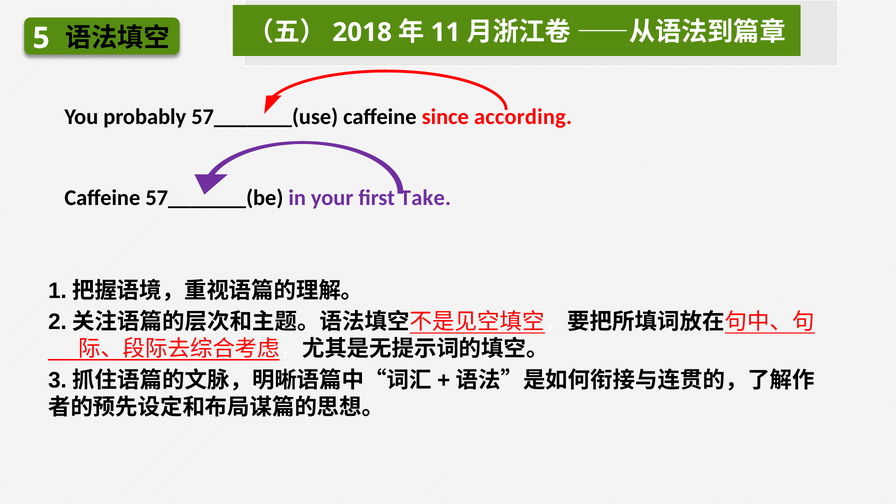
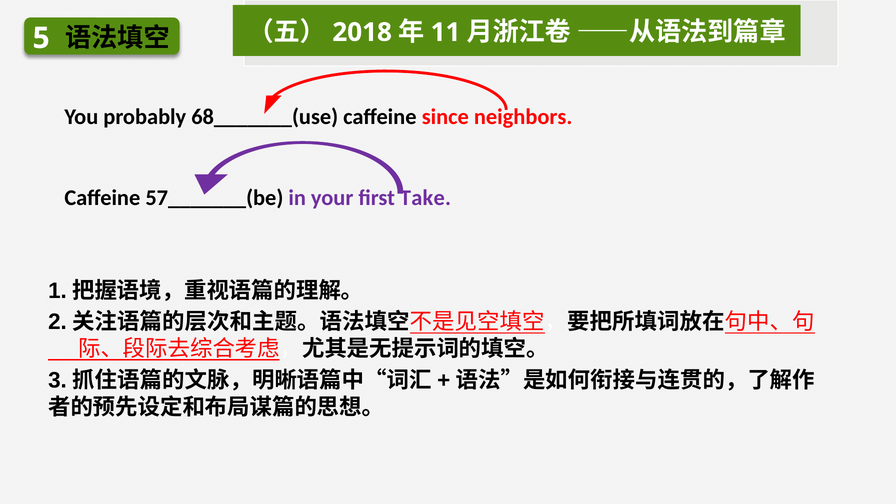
57_______(use: 57_______(use -> 68_______(use
according: according -> neighbors
